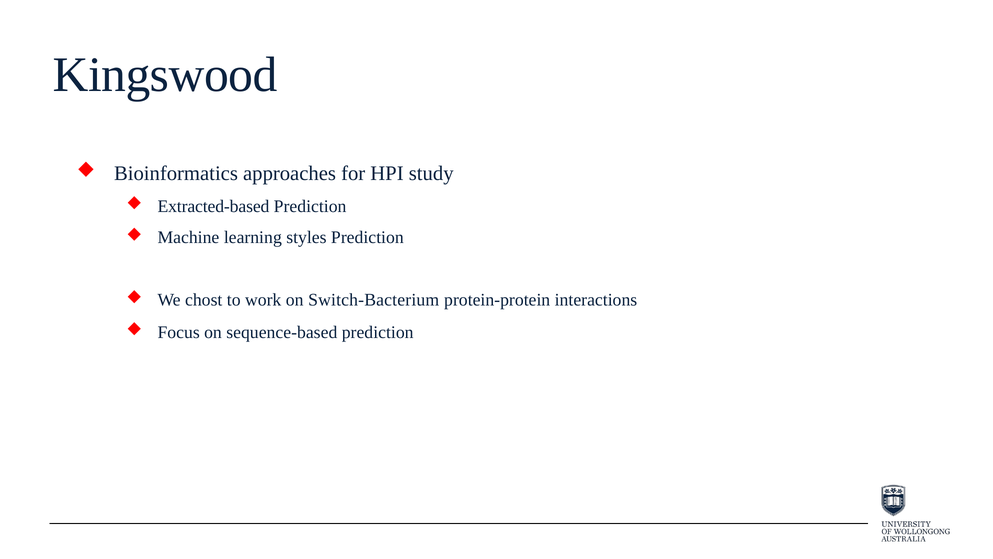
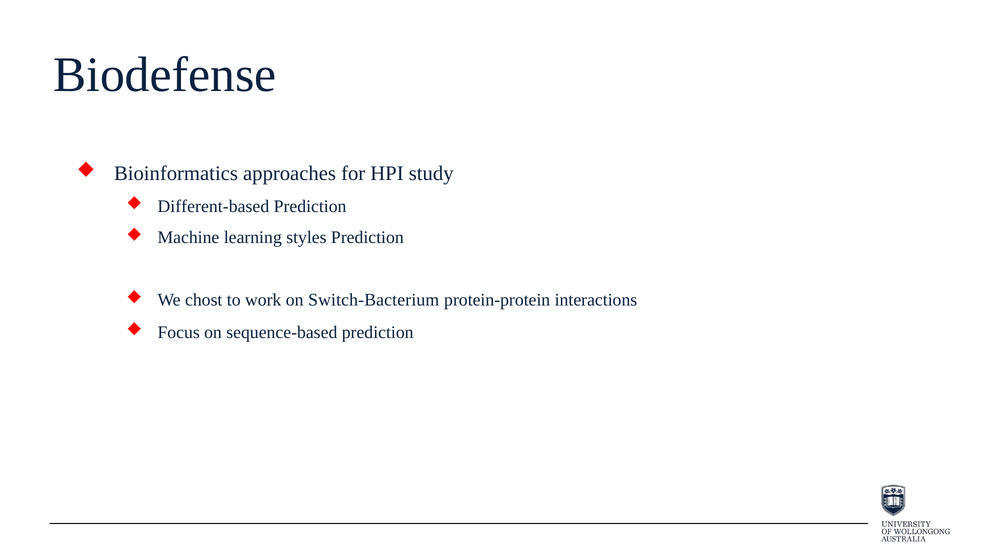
Kingswood: Kingswood -> Biodefense
Extracted-based: Extracted-based -> Different-based
